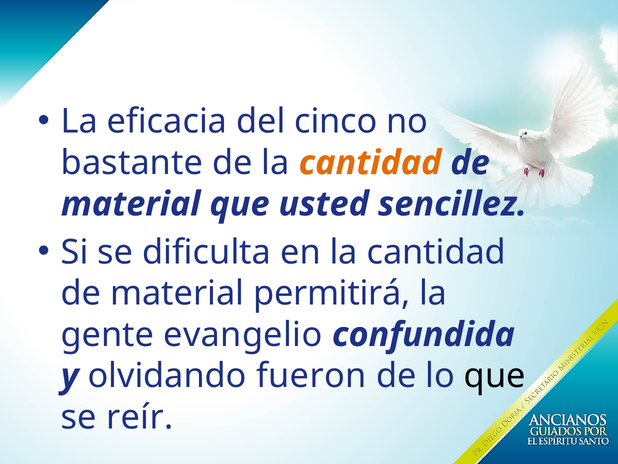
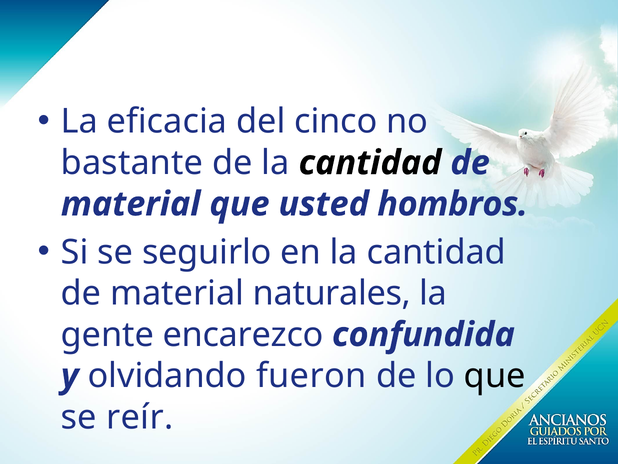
cantidad at (370, 163) colour: orange -> black
sencillez: sencillez -> hombros
dificulta: dificulta -> seguirlo
permitirá: permitirá -> naturales
evangelio: evangelio -> encarezco
